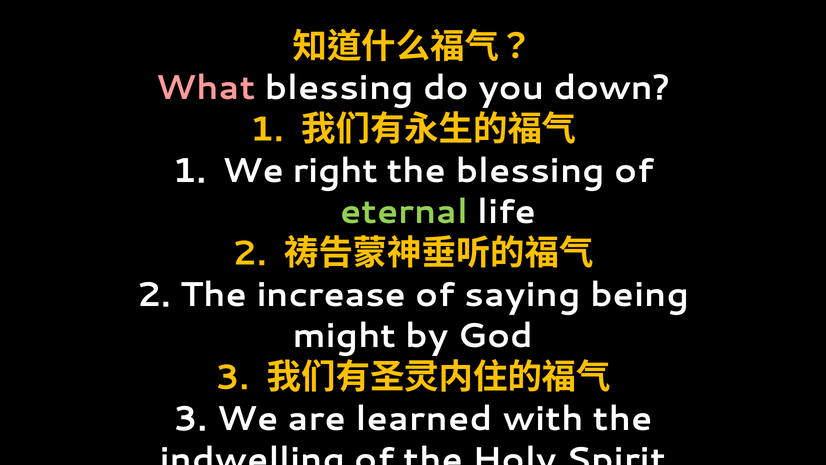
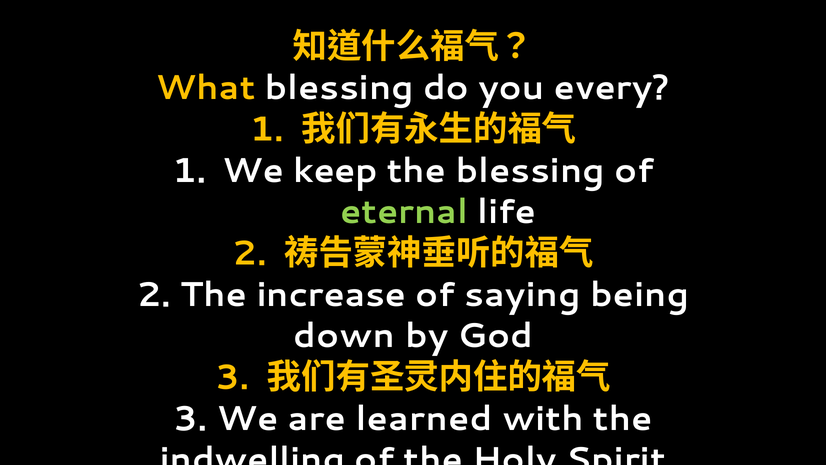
What colour: pink -> yellow
down: down -> every
right: right -> keep
might: might -> down
